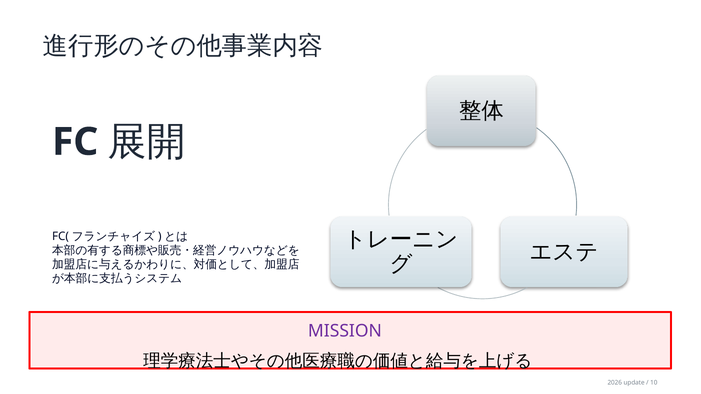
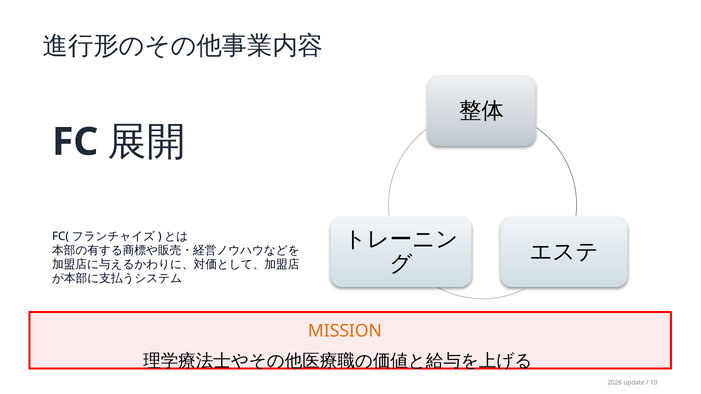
MISSION colour: purple -> orange
